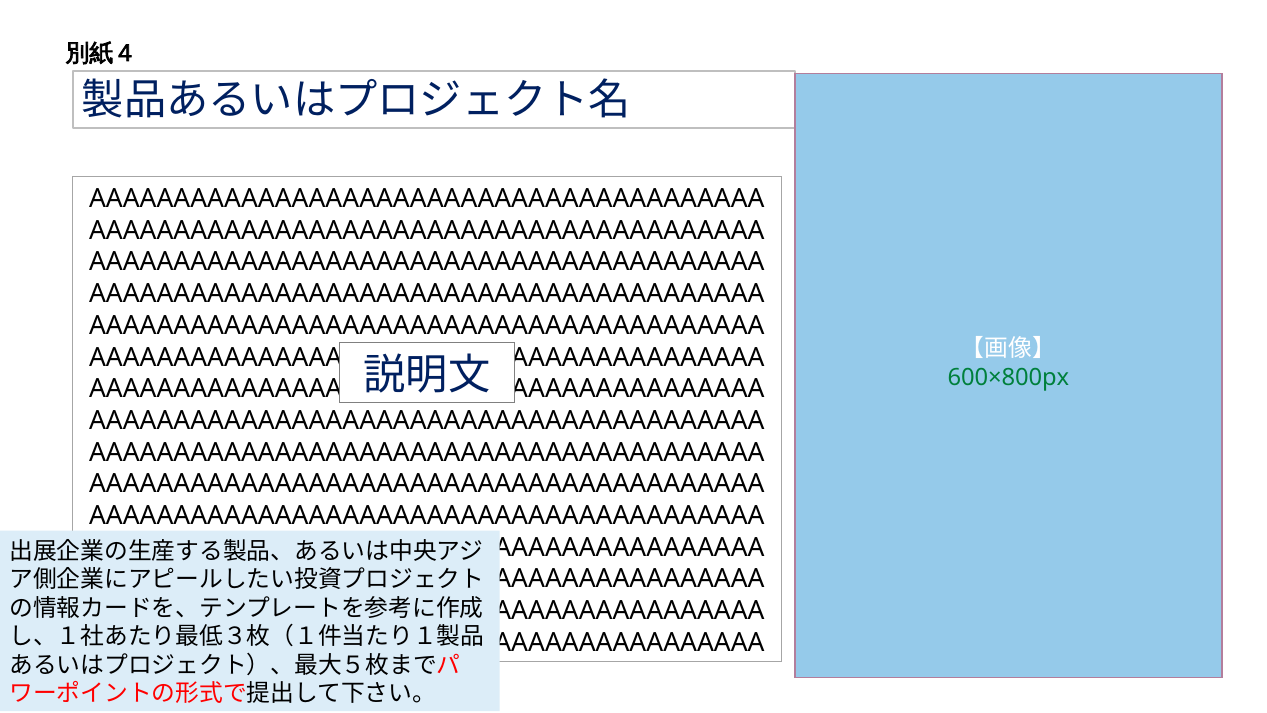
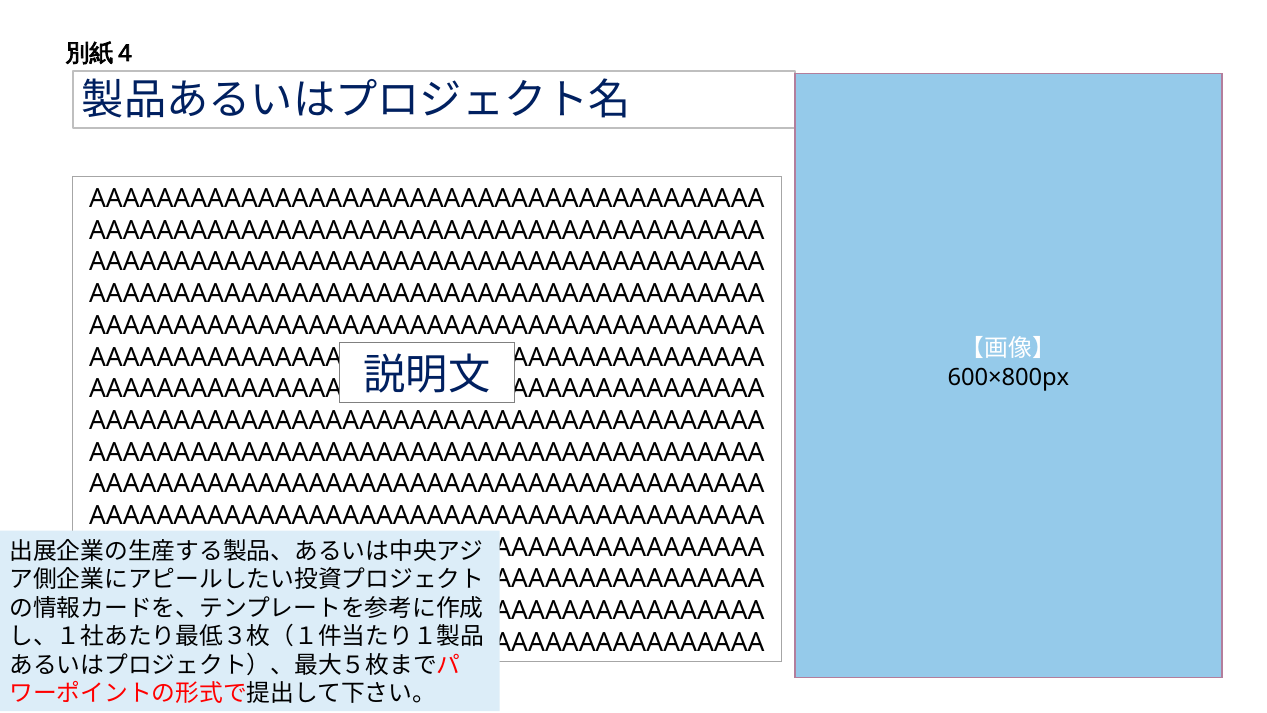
600×800px colour: green -> black
